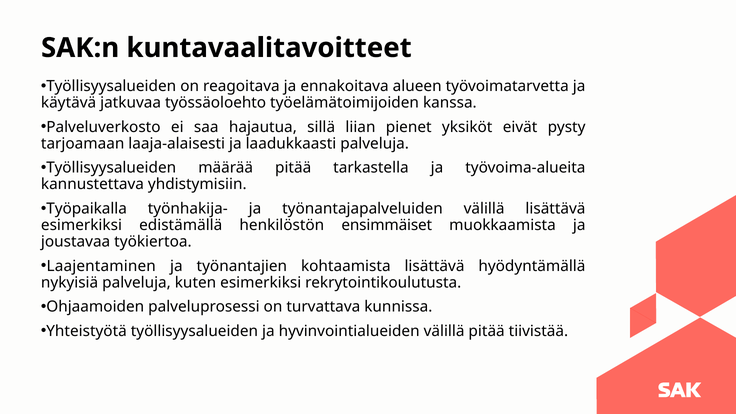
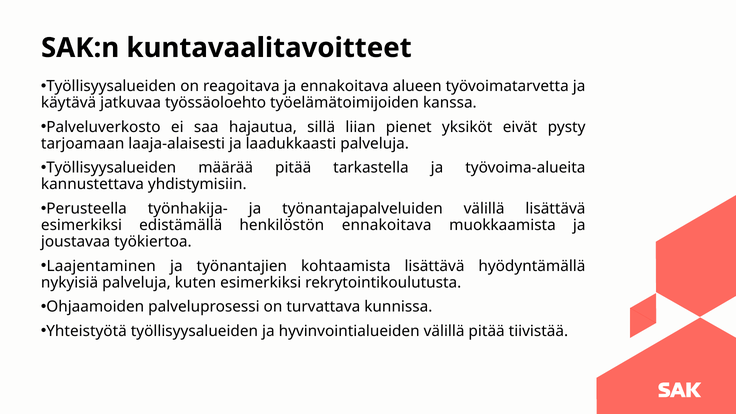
Työpaikalla: Työpaikalla -> Perusteella
henkilöstön ensimmäiset: ensimmäiset -> ennakoitava
